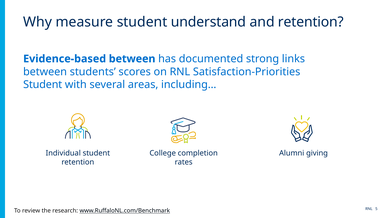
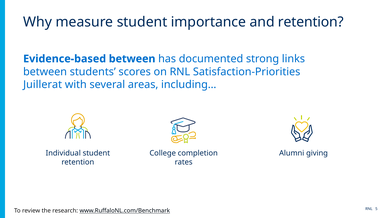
understand: understand -> importance
Student at (43, 85): Student -> Juillerat
